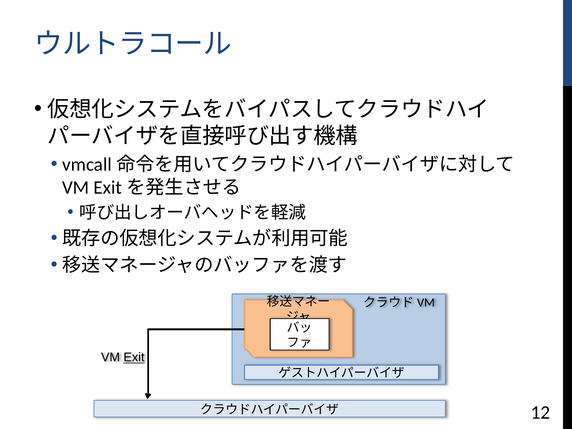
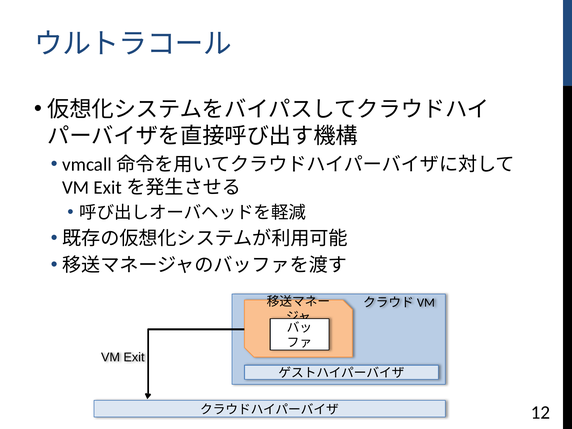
Exit underline: present -> none
